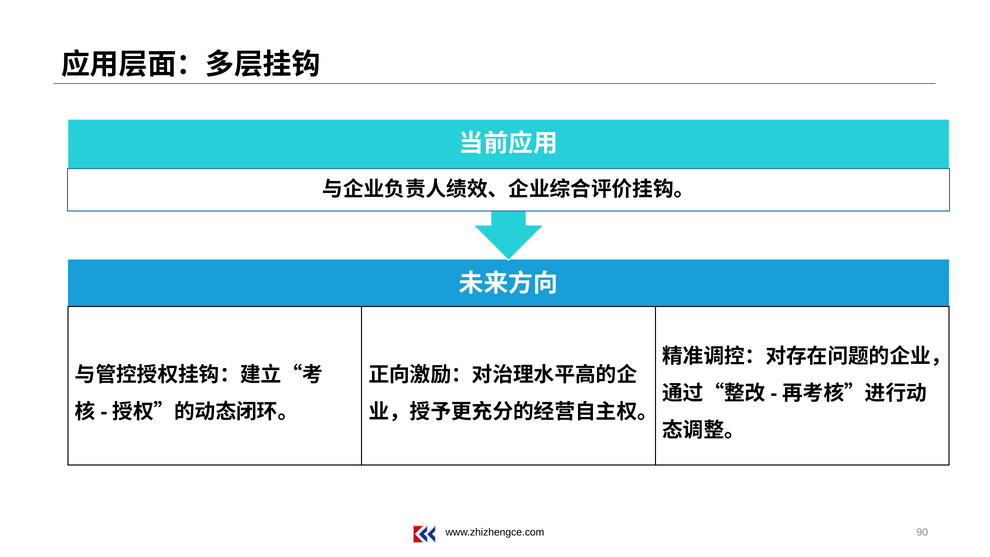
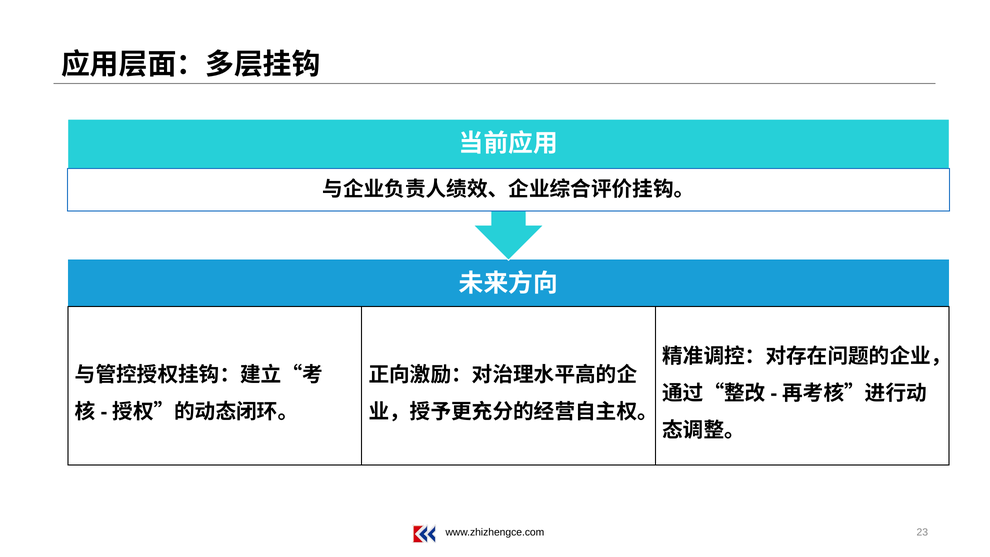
90: 90 -> 23
